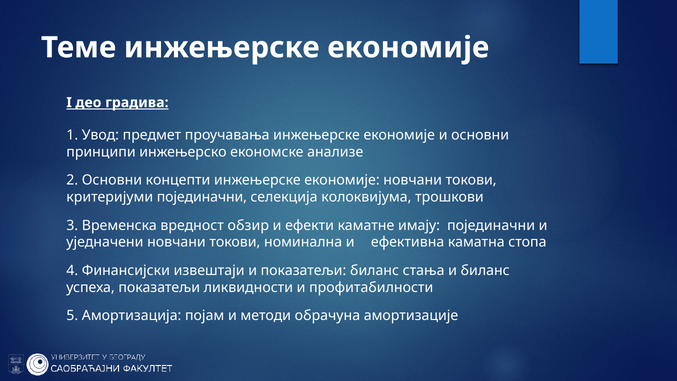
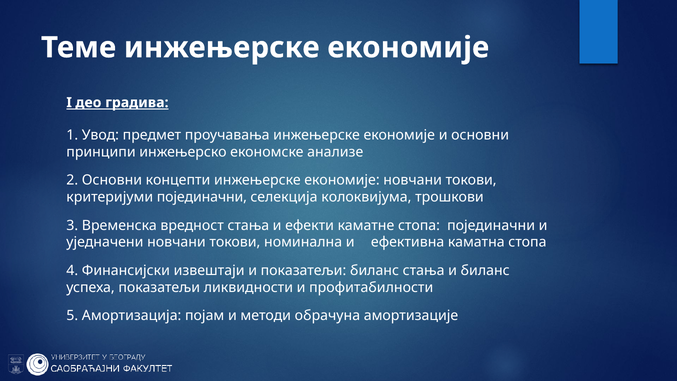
вредност обзир: обзир -> стања
каматне имају: имају -> стопа
